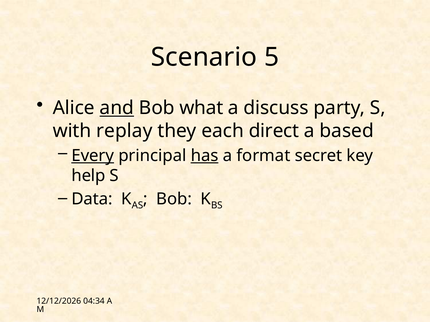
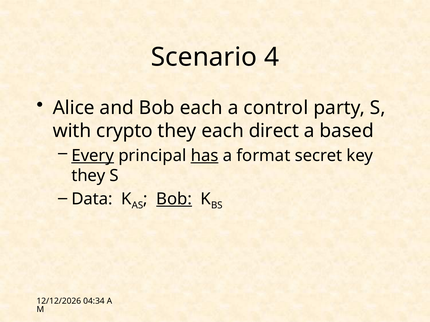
5: 5 -> 4
and underline: present -> none
Bob what: what -> each
discuss: discuss -> control
replay: replay -> crypto
help at (88, 176): help -> they
Bob at (174, 199) underline: none -> present
